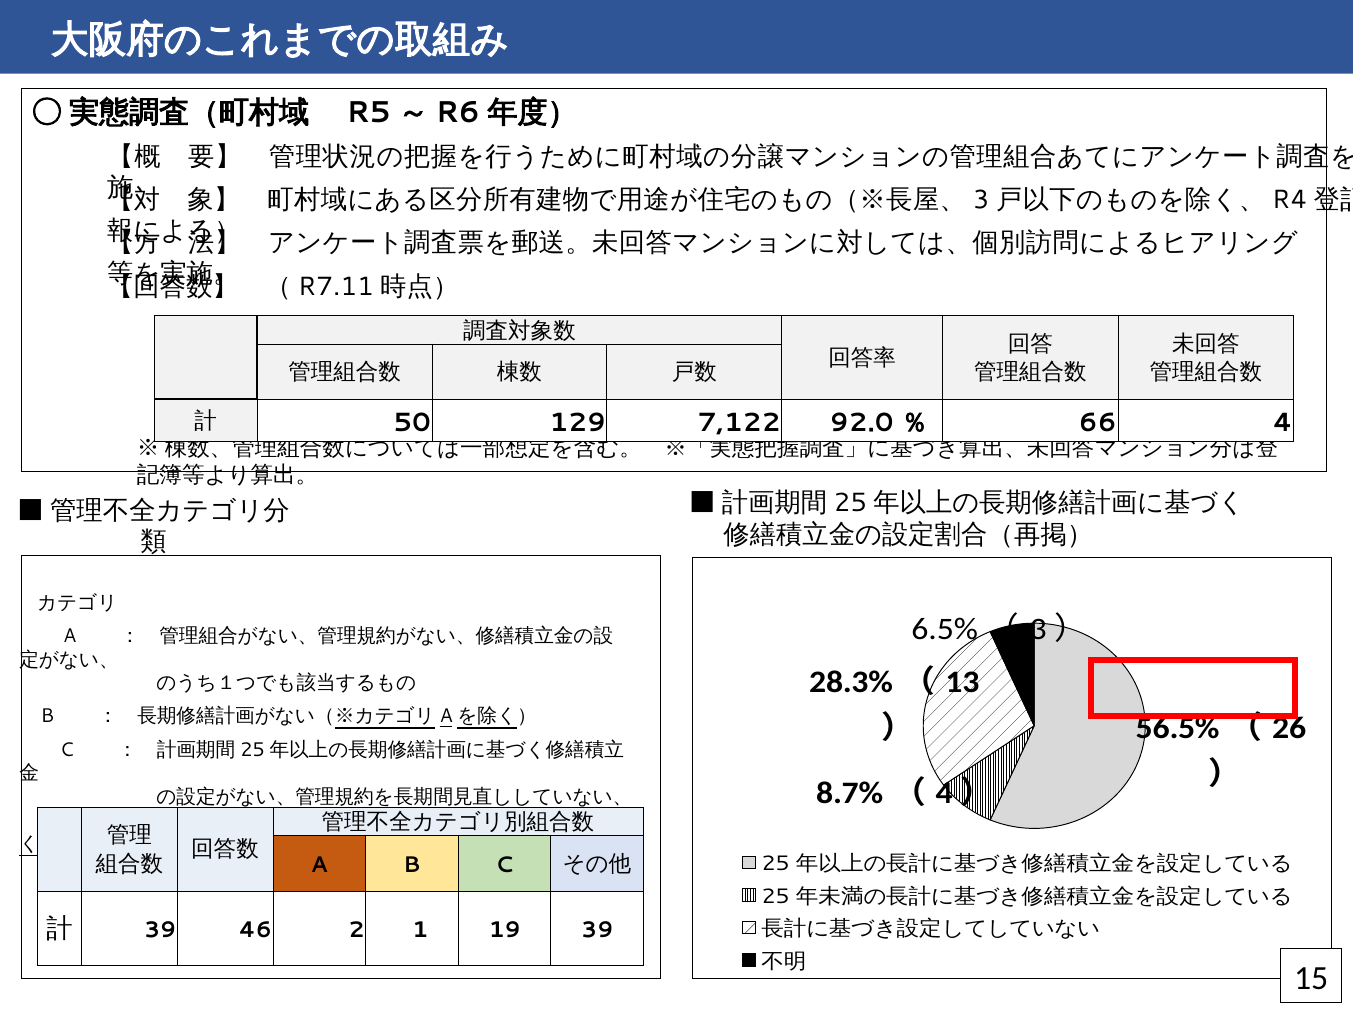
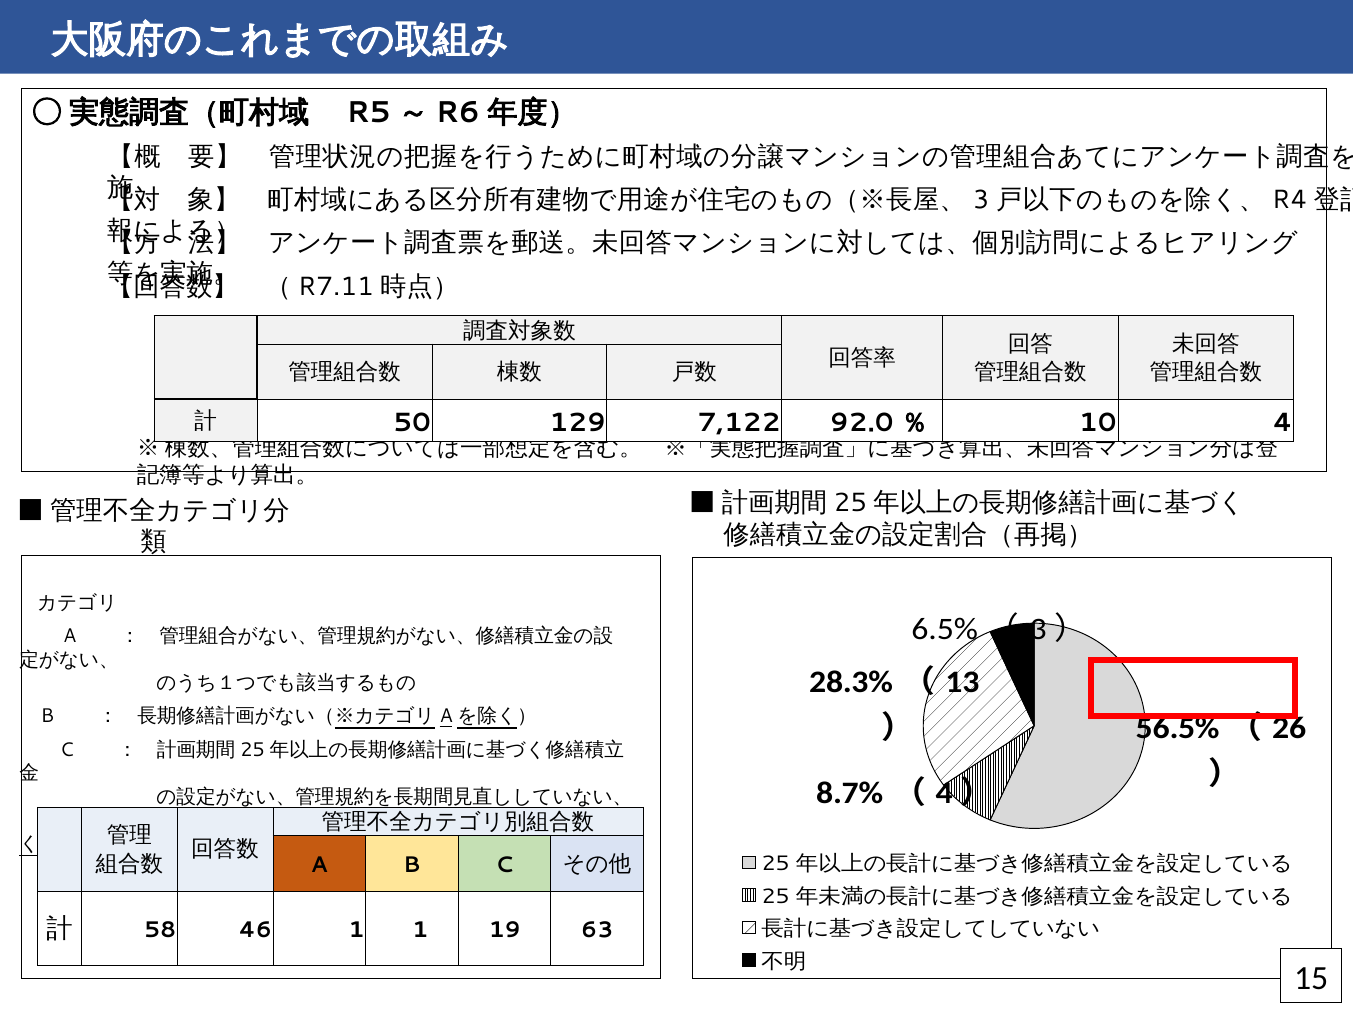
66: 66 -> 10
39 at (160, 930): 39 -> 58
46 2: 2 -> 1
19 39: 39 -> 63
